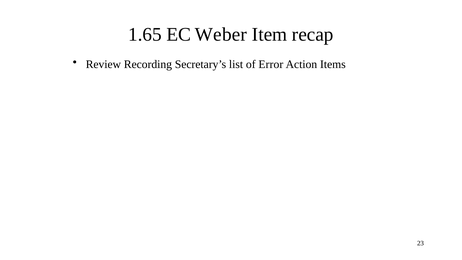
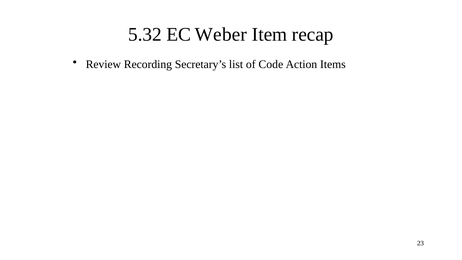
1.65: 1.65 -> 5.32
Error: Error -> Code
